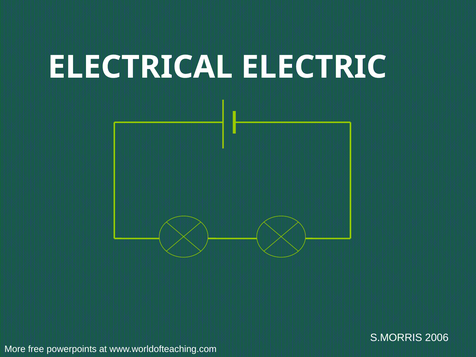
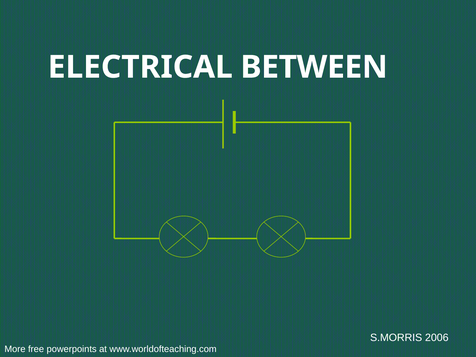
ELECTRIC: ELECTRIC -> BETWEEN
